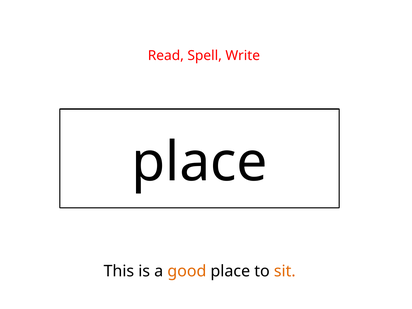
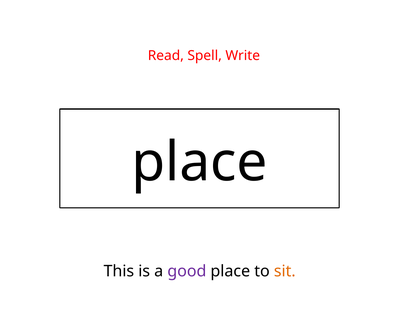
good colour: orange -> purple
